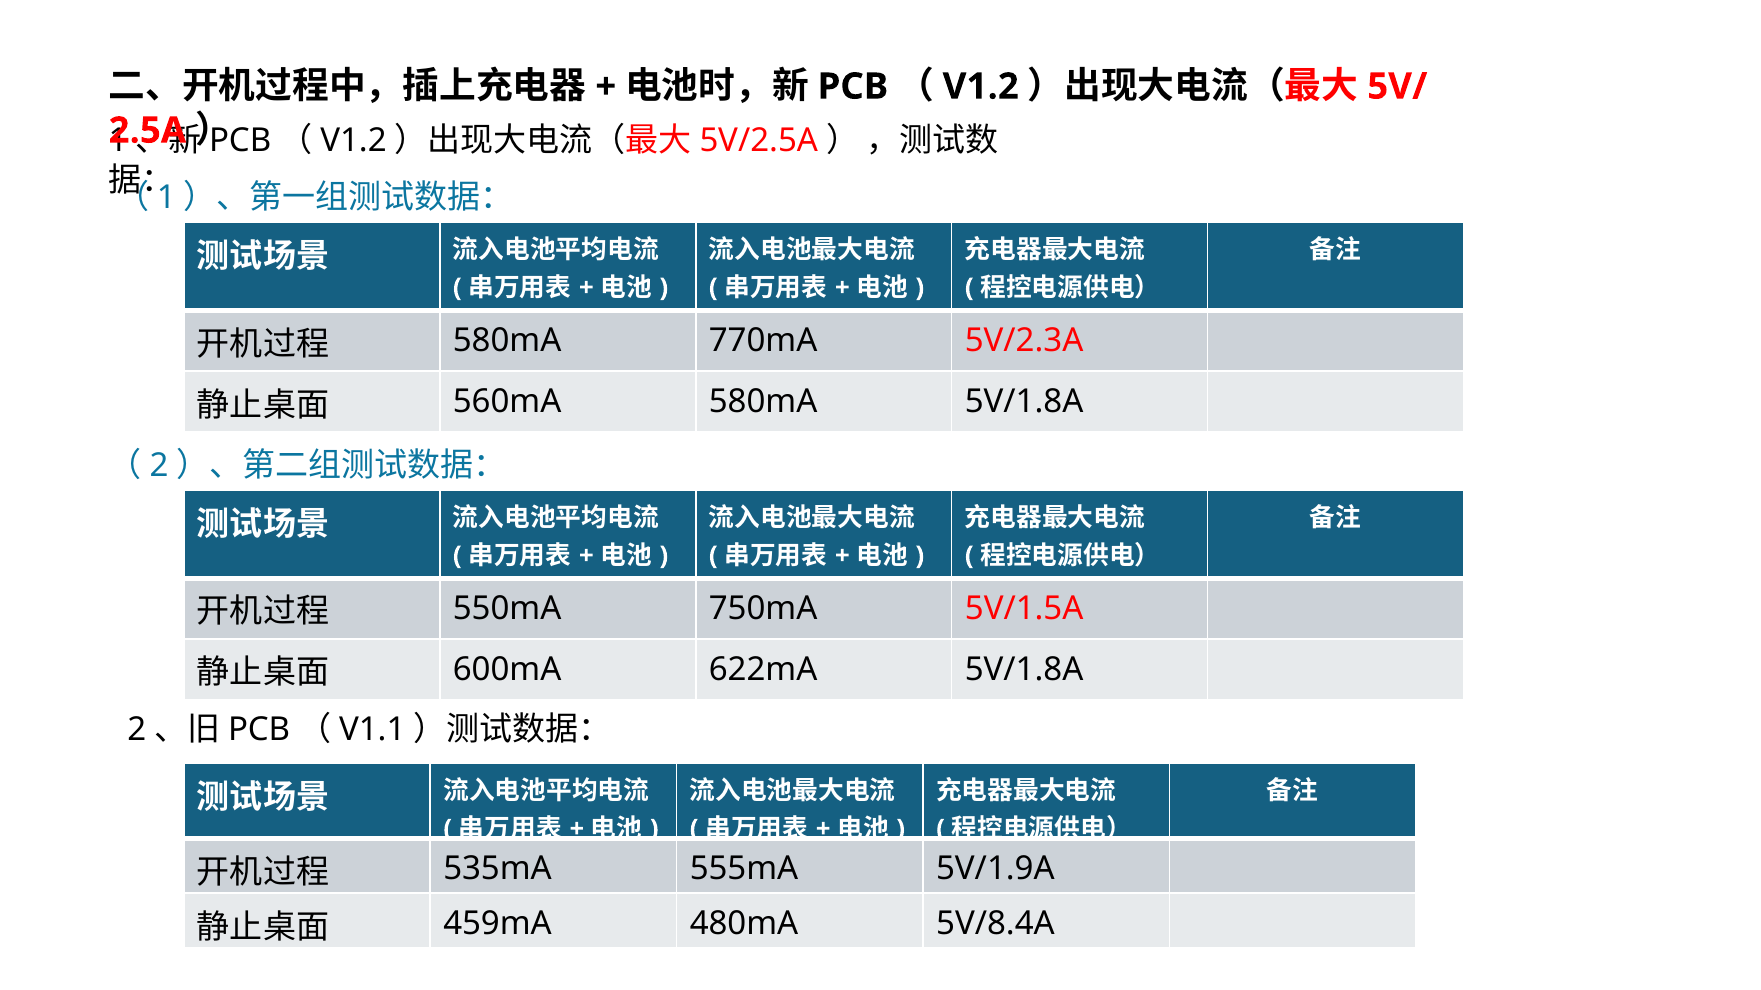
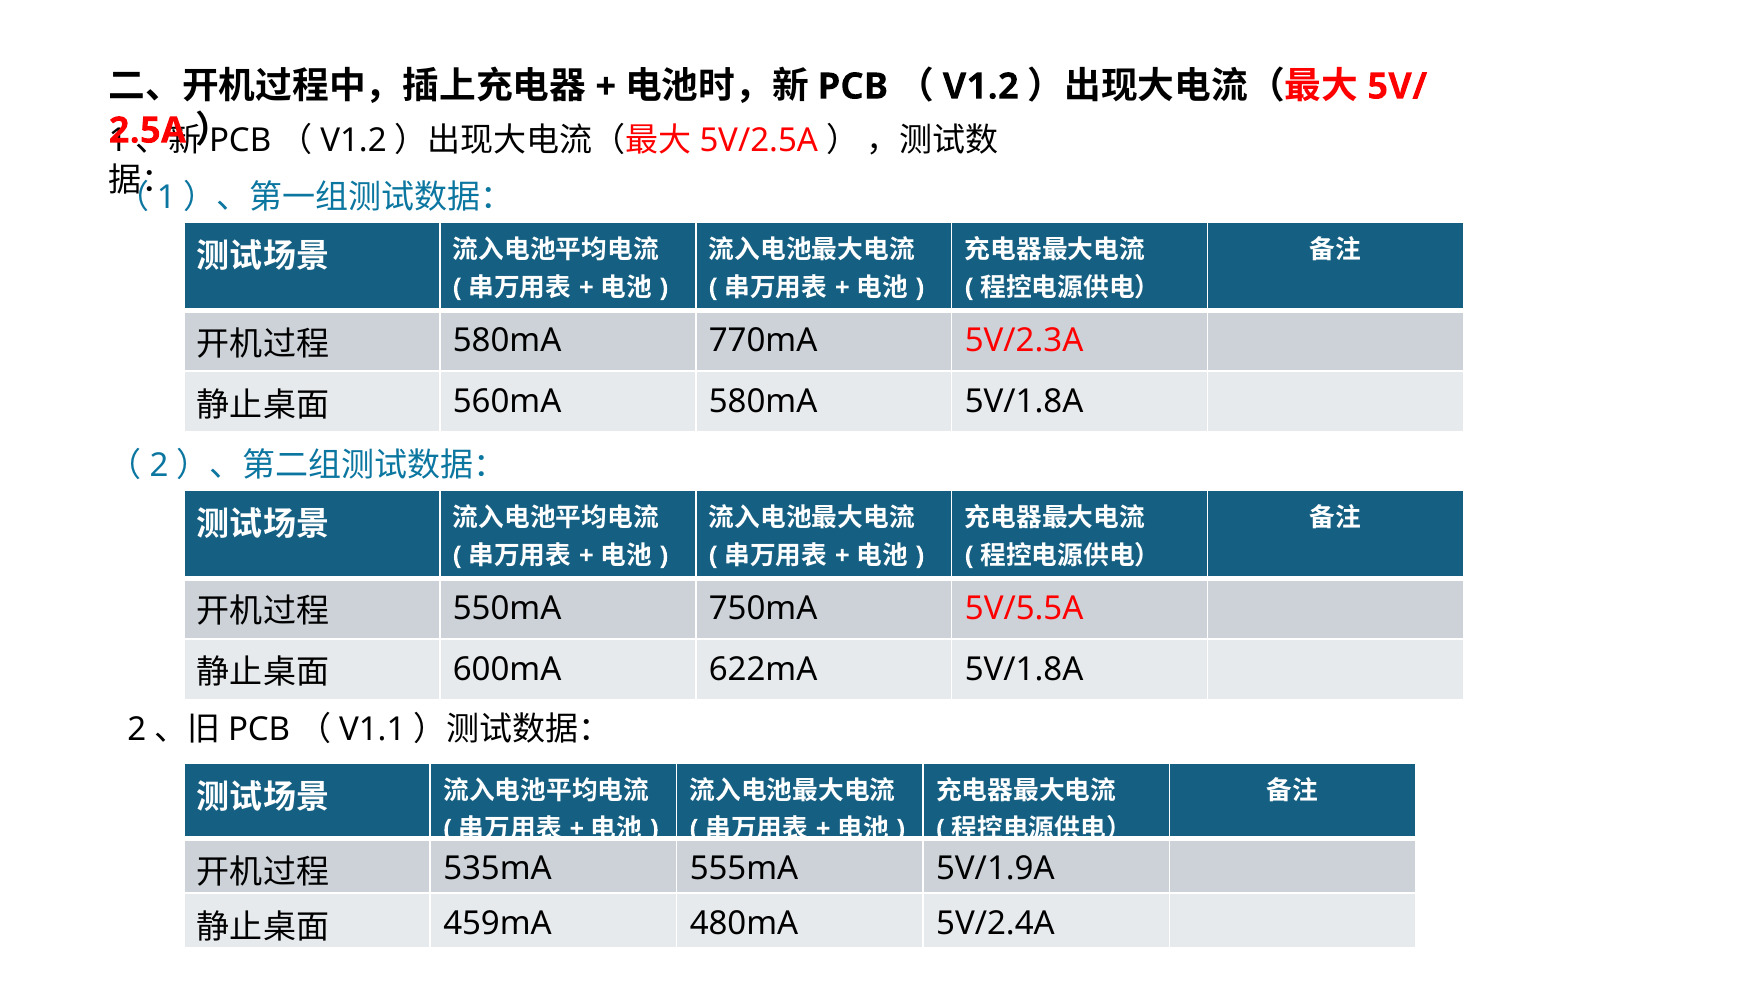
5V/1.5A: 5V/1.5A -> 5V/5.5A
5V/8.4A: 5V/8.4A -> 5V/2.4A
